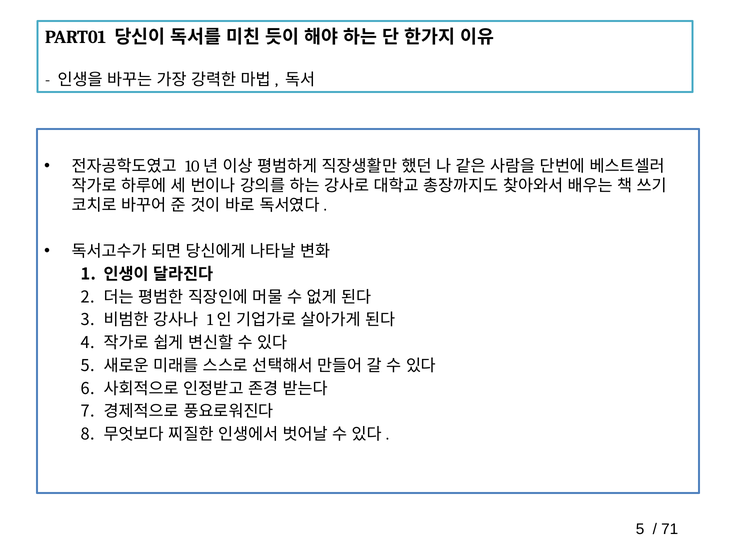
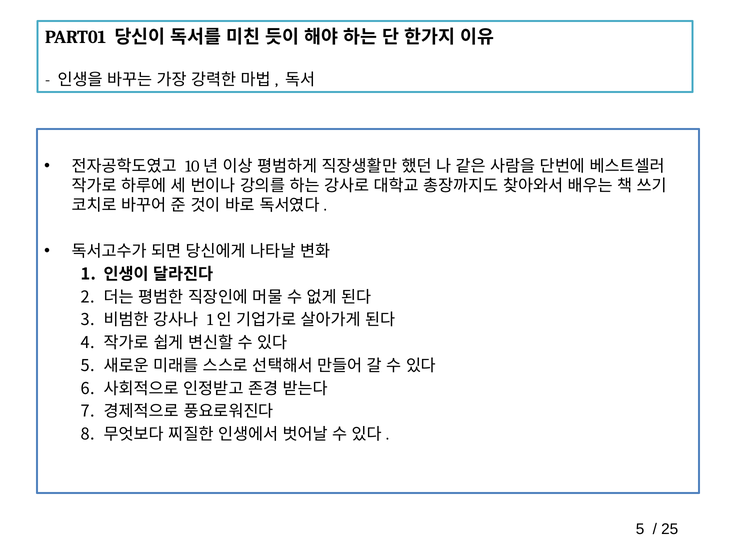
71: 71 -> 25
